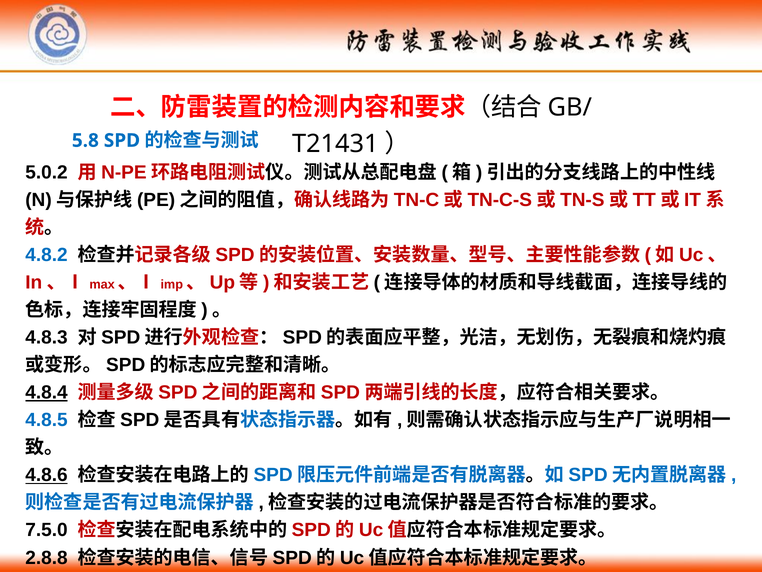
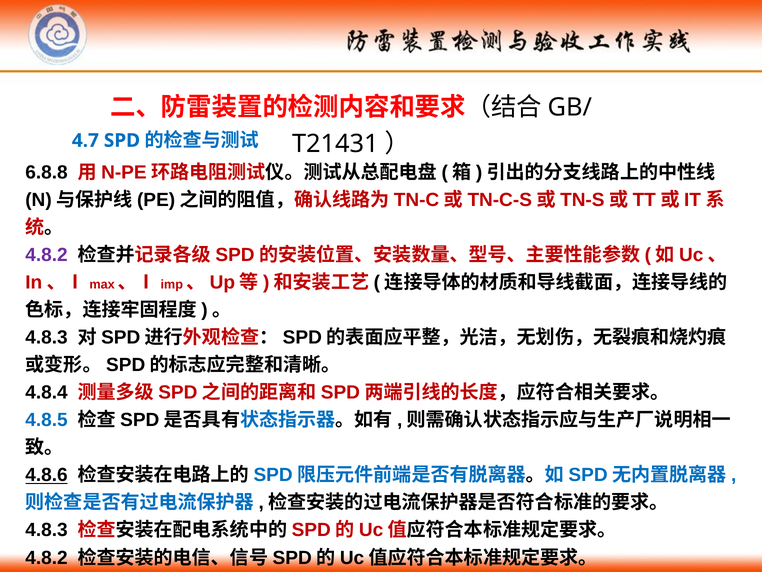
5.8: 5.8 -> 4.7
5.0.2: 5.0.2 -> 6.8.8
4.8.2 at (46, 255) colour: blue -> purple
4.8.4 underline: present -> none
7.5.0 at (46, 530): 7.5.0 -> 4.8.3
2.8.8 at (46, 557): 2.8.8 -> 4.8.2
